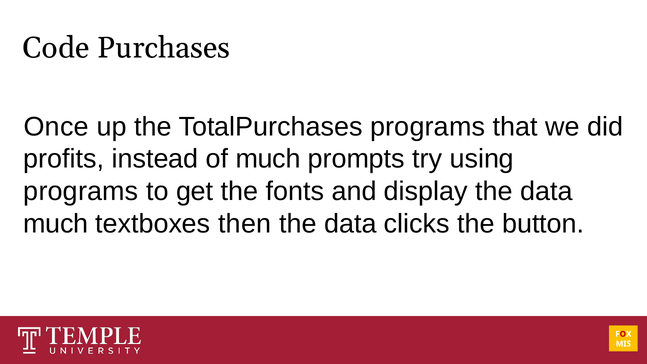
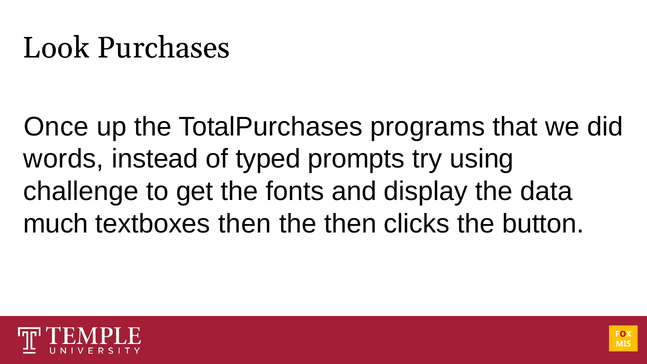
Code: Code -> Look
profits: profits -> words
of much: much -> typed
programs at (81, 191): programs -> challenge
data at (350, 224): data -> then
